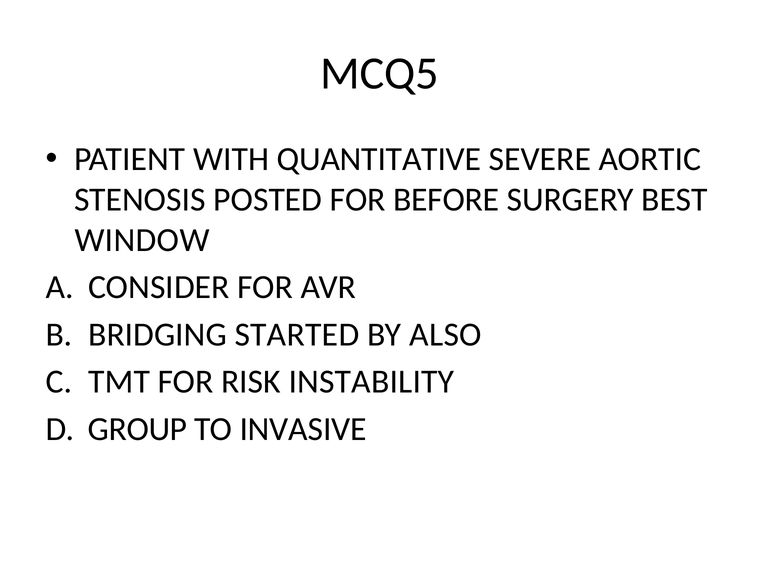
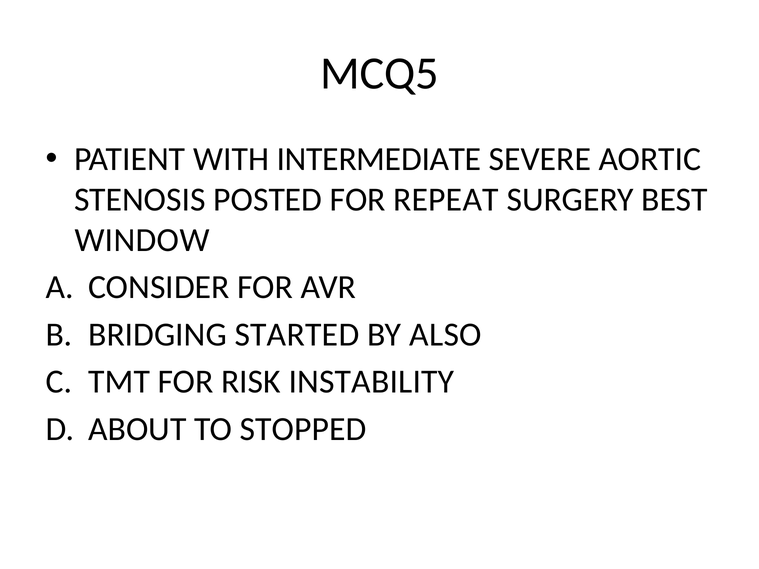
QUANTITATIVE: QUANTITATIVE -> INTERMEDIATE
BEFORE: BEFORE -> REPEAT
GROUP: GROUP -> ABOUT
INVASIVE: INVASIVE -> STOPPED
